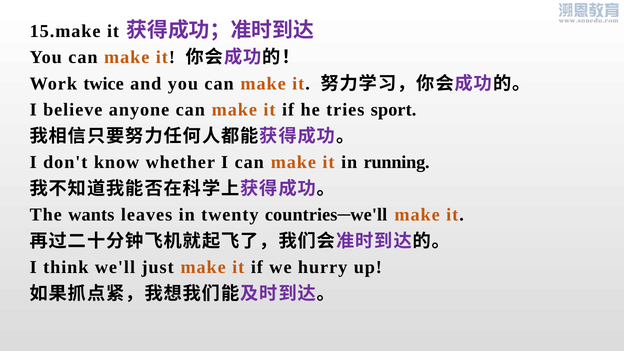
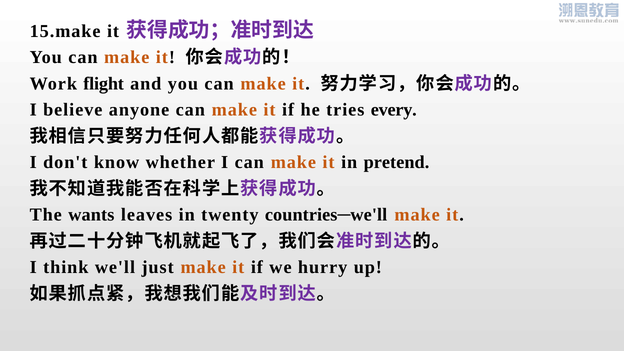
twice: twice -> flight
sport: sport -> every
running: running -> pretend
